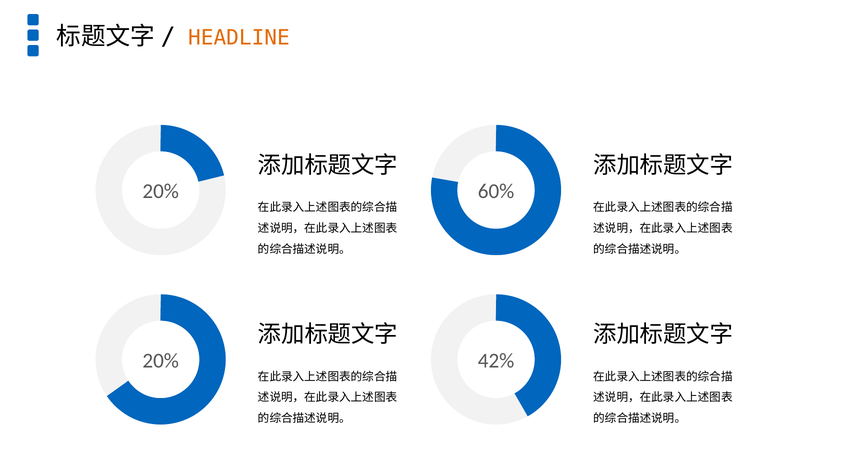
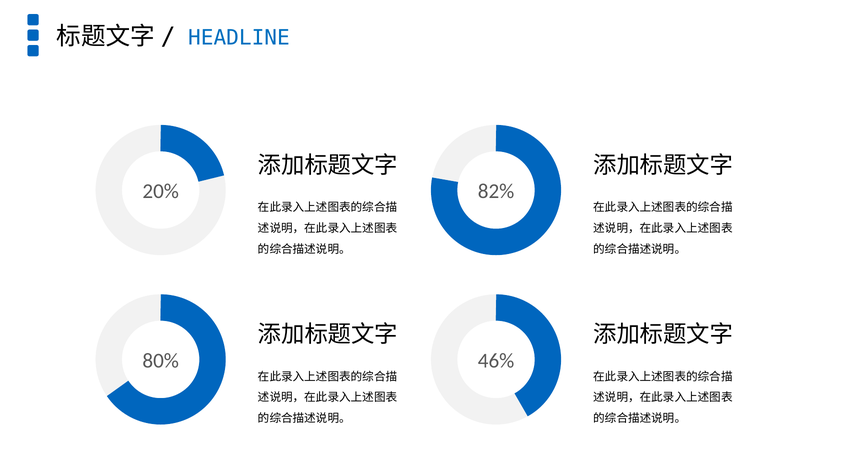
HEADLINE colour: orange -> blue
60%: 60% -> 82%
20% at (161, 360): 20% -> 80%
42%: 42% -> 46%
